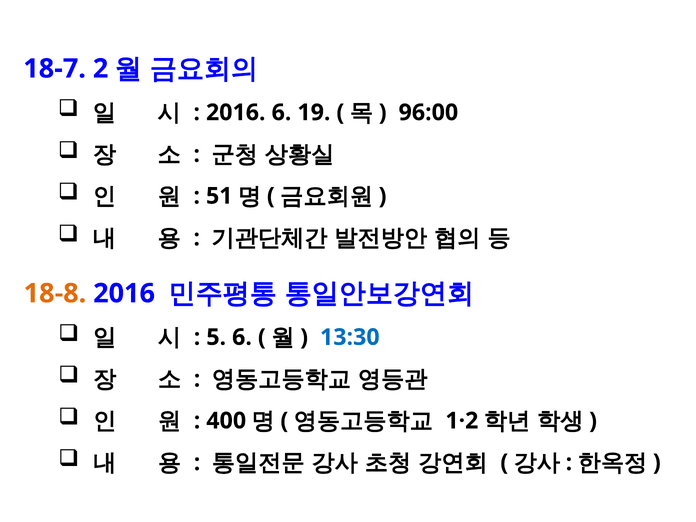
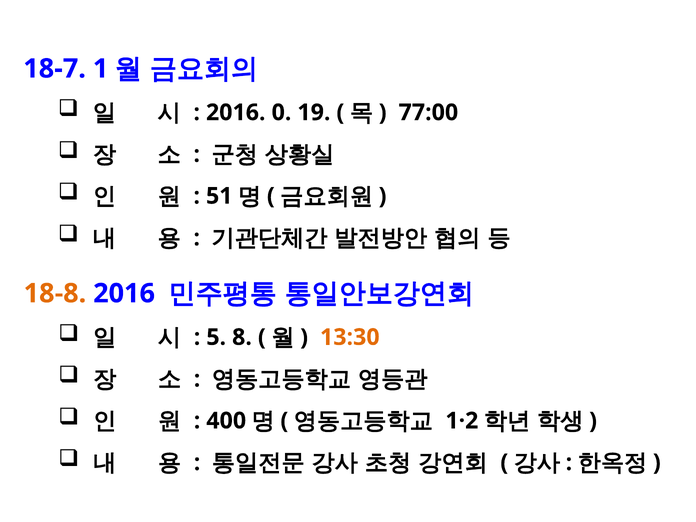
2: 2 -> 1
2016 6: 6 -> 0
96:00: 96:00 -> 77:00
5 6: 6 -> 8
13:30 colour: blue -> orange
